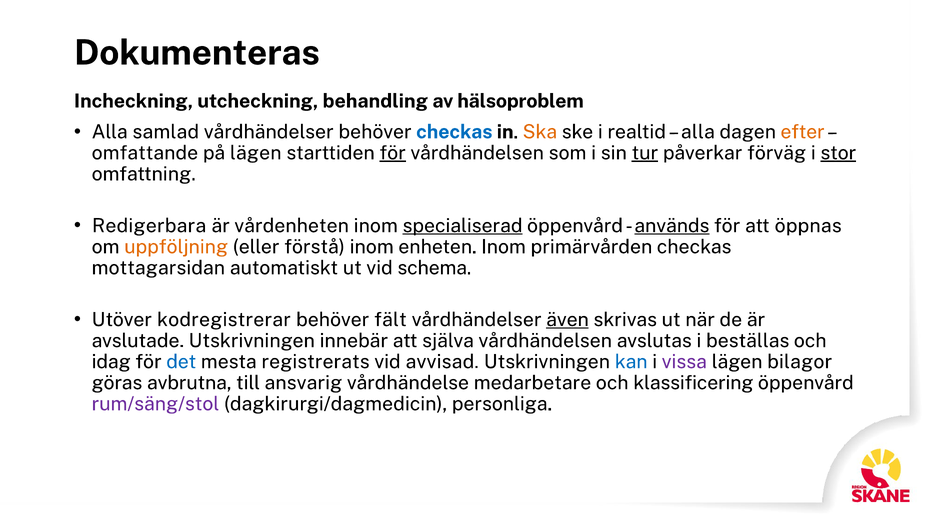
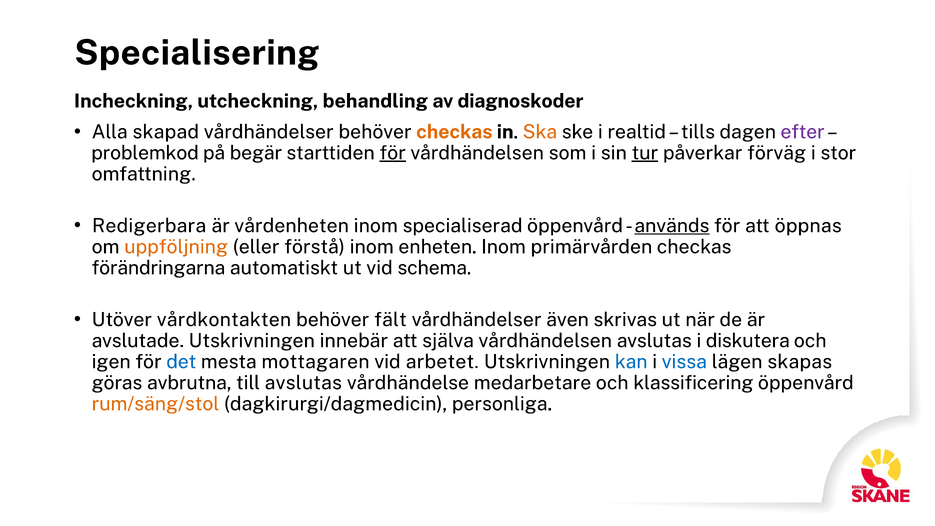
Dokumenteras: Dokumenteras -> Specialisering
hälsoproblem: hälsoproblem -> diagnoskoder
samlad: samlad -> skapad
checkas at (454, 132) colour: blue -> orange
alla at (698, 132): alla -> tills
efter colour: orange -> purple
omfattande: omfattande -> problemkod
på lägen: lägen -> begär
stor underline: present -> none
specialiserad underline: present -> none
mottagarsidan: mottagarsidan -> förändringarna
kodregistrerar: kodregistrerar -> vårdkontakten
även underline: present -> none
beställas: beställas -> diskutera
idag: idag -> igen
registrerats: registrerats -> mottagaren
avvisad: avvisad -> arbetet
vissa colour: purple -> blue
bilagor: bilagor -> skapas
till ansvarig: ansvarig -> avslutas
rum/säng/stol colour: purple -> orange
